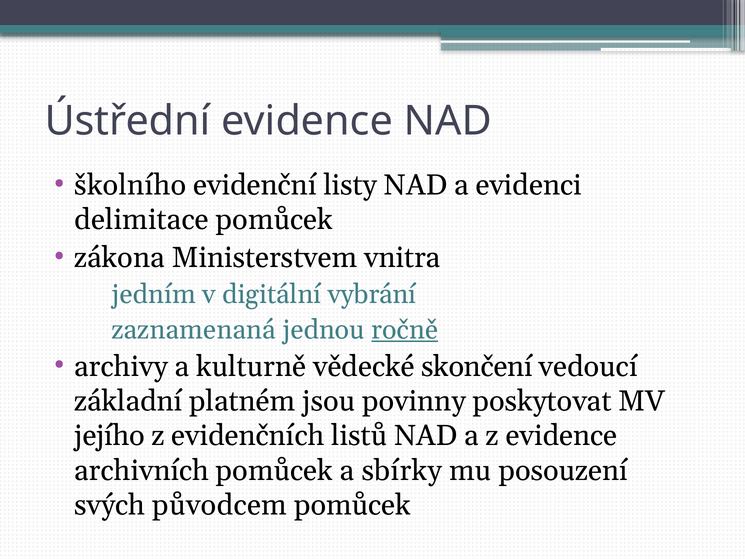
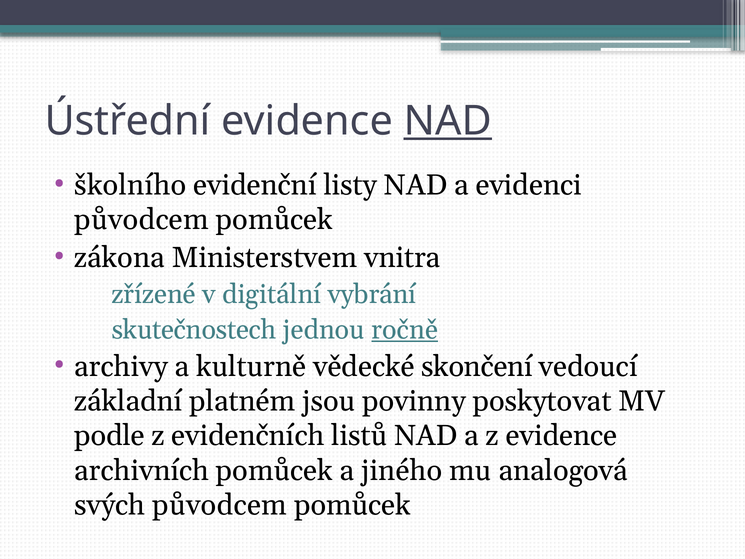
NAD at (448, 121) underline: none -> present
delimitace at (142, 220): delimitace -> původcem
jedním: jedním -> zřízené
zaznamenaná: zaznamenaná -> skutečnostech
jejího: jejího -> podle
sbírky: sbírky -> jiného
posouzení: posouzení -> analogová
